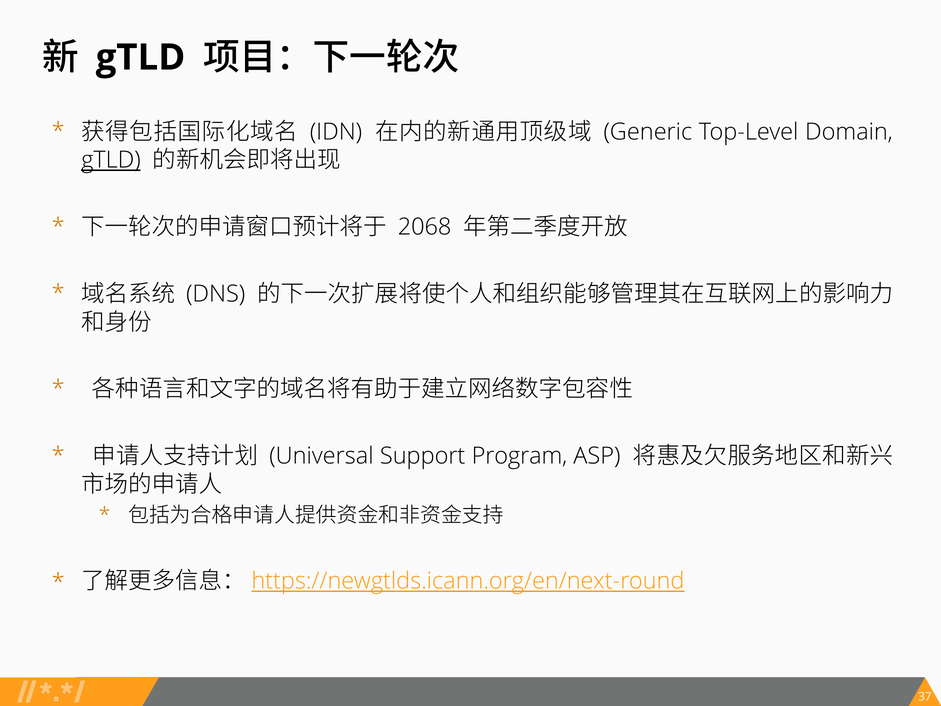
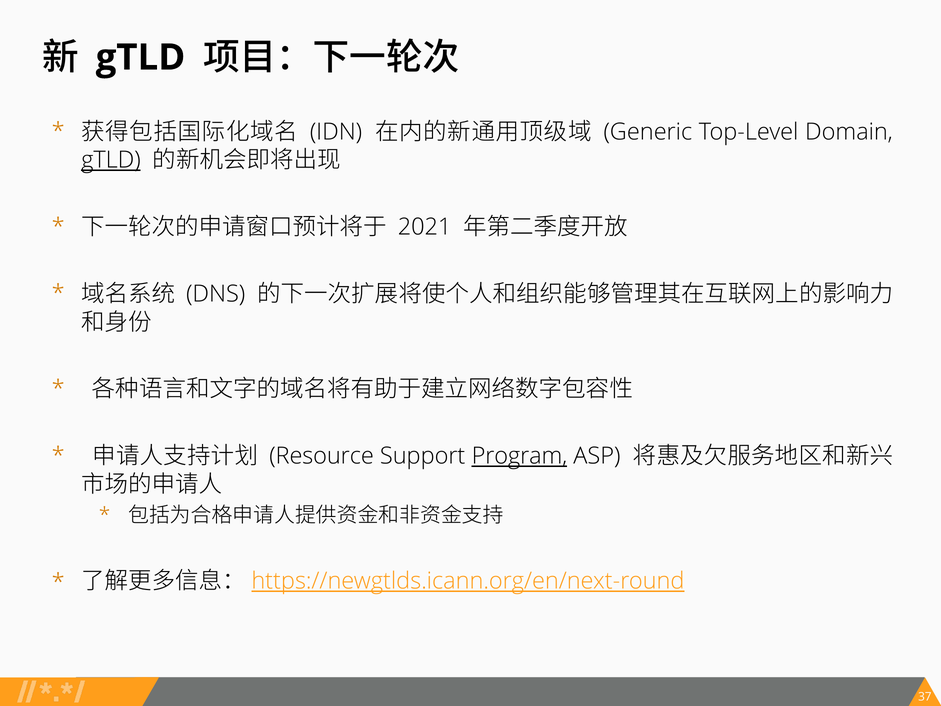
2068: 2068 -> 2021
Universal: Universal -> Resource
Program underline: none -> present
